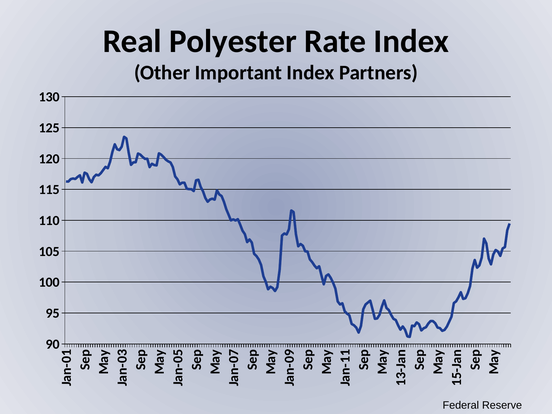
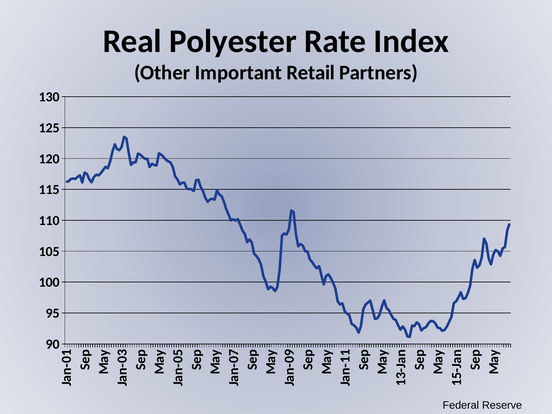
Important Index: Index -> Retail
